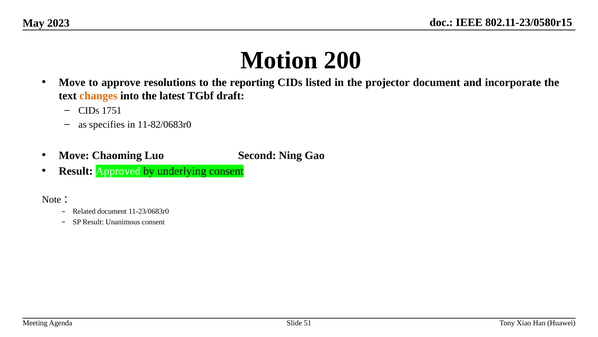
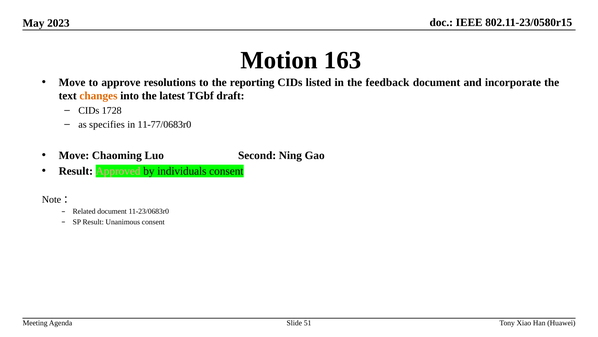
200: 200 -> 163
projector: projector -> feedback
1751: 1751 -> 1728
11-82/0683r0: 11-82/0683r0 -> 11-77/0683r0
Approved colour: white -> pink
underlying: underlying -> individuals
